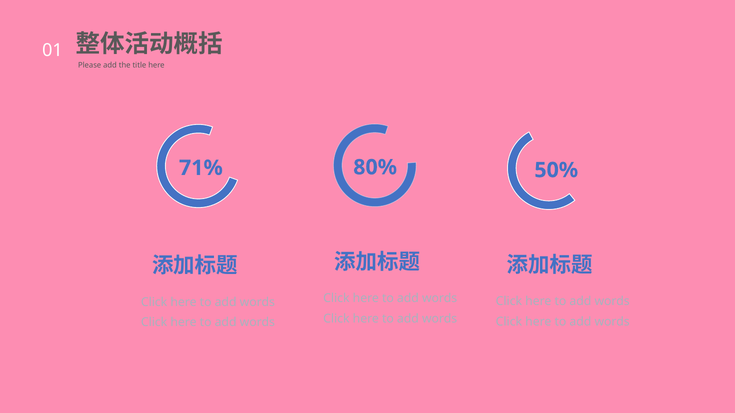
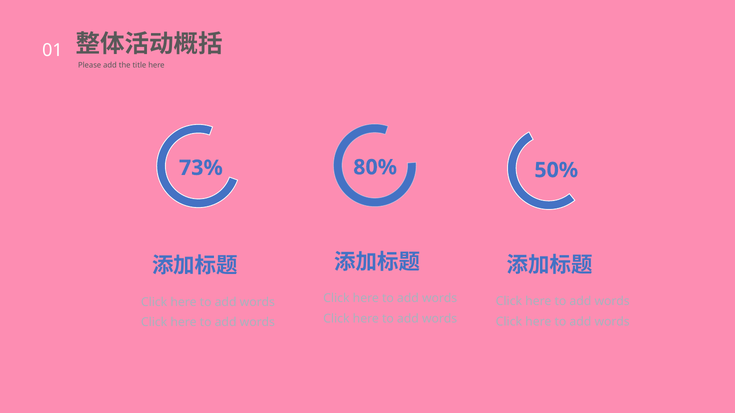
71%: 71% -> 73%
